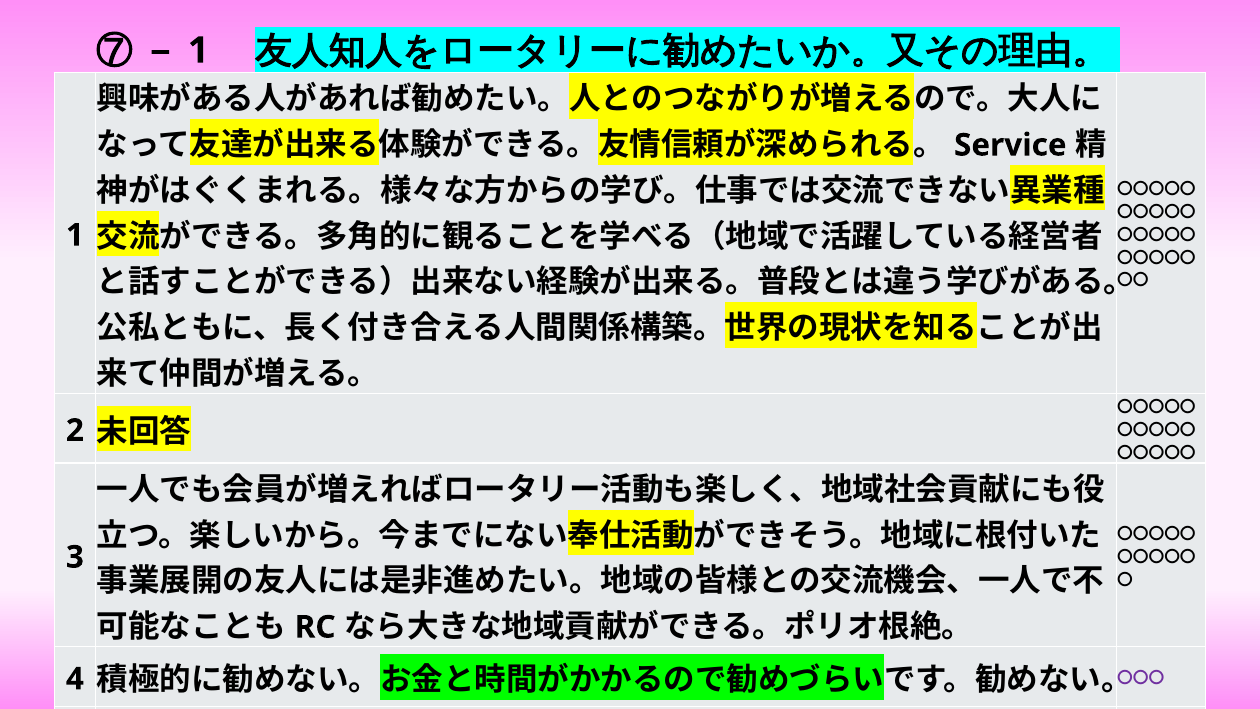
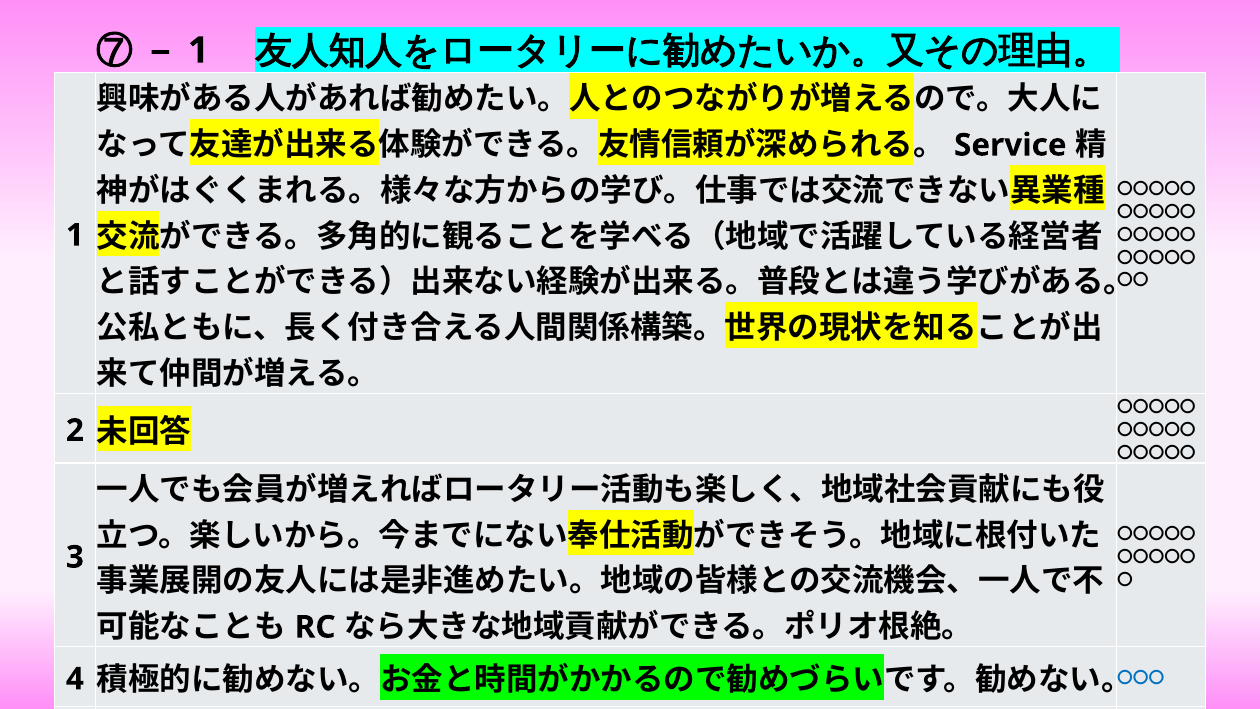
〇〇〇 colour: purple -> blue
